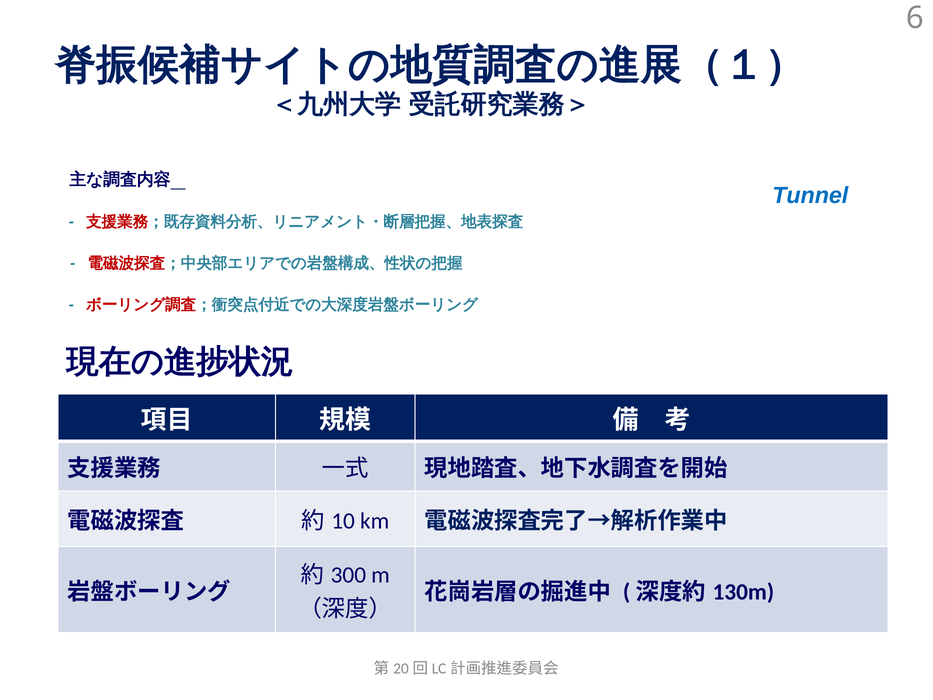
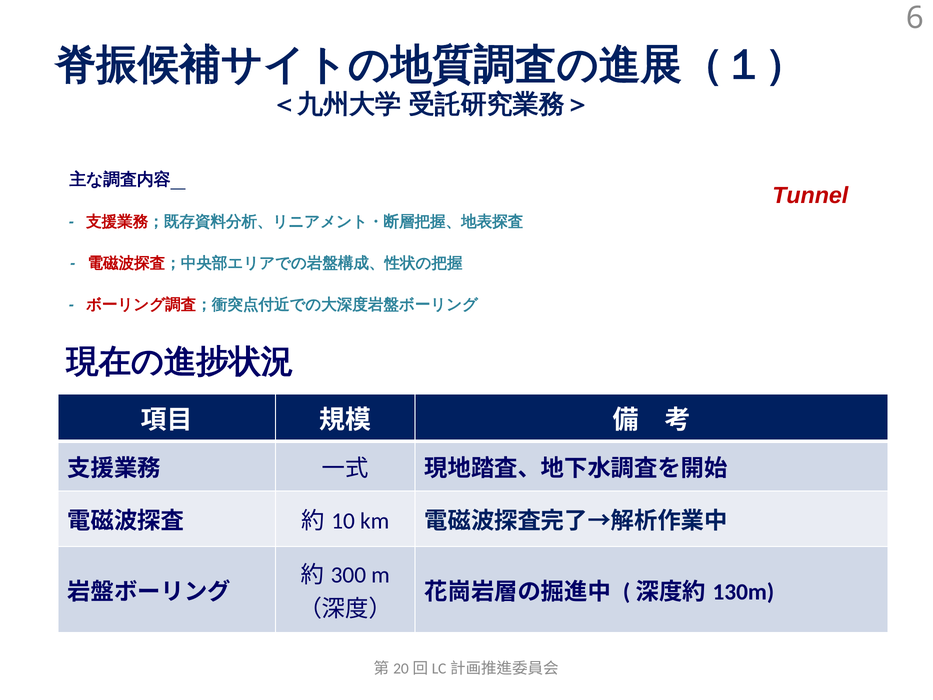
Tunnel colour: blue -> red
